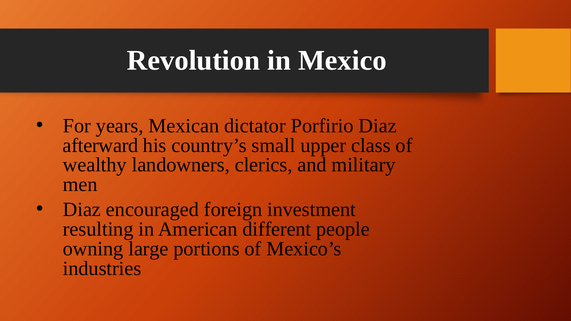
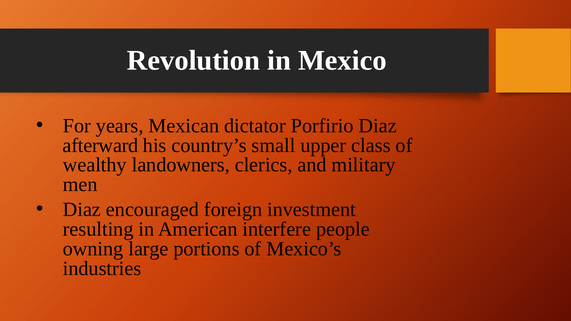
different: different -> interfere
